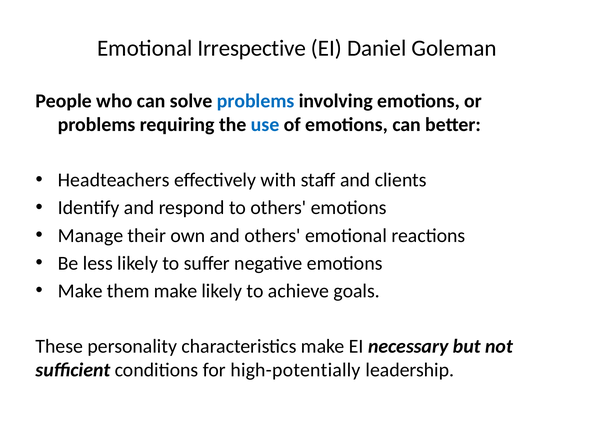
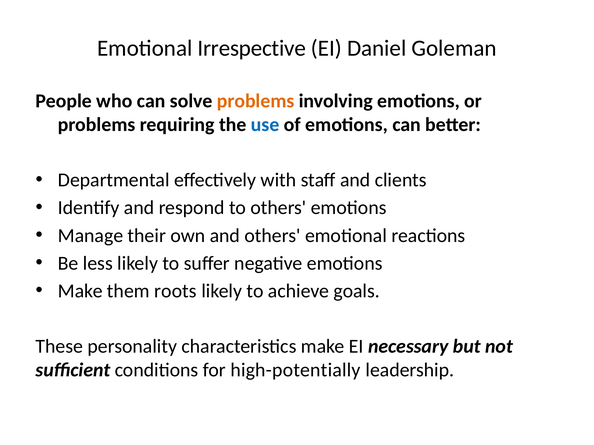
problems at (256, 101) colour: blue -> orange
Headteachers: Headteachers -> Departmental
them make: make -> roots
